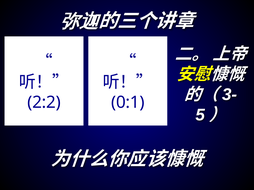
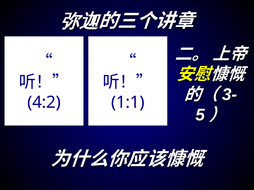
2:2: 2:2 -> 4:2
0:1: 0:1 -> 1:1
